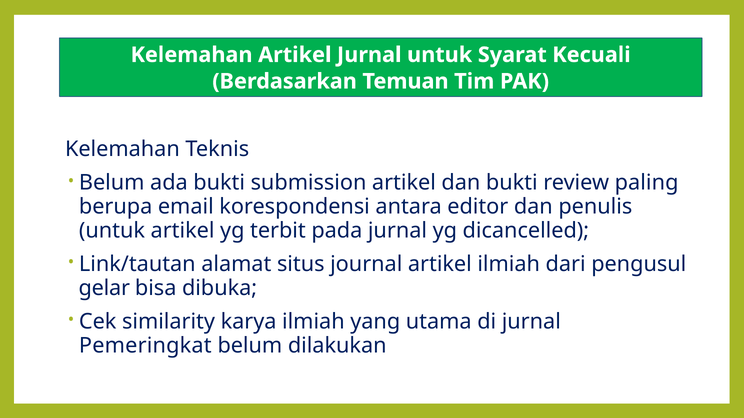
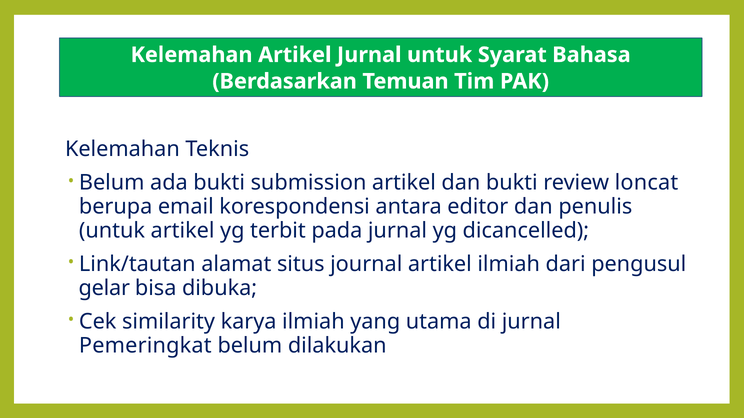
Kecuali: Kecuali -> Bahasa
paling: paling -> loncat
